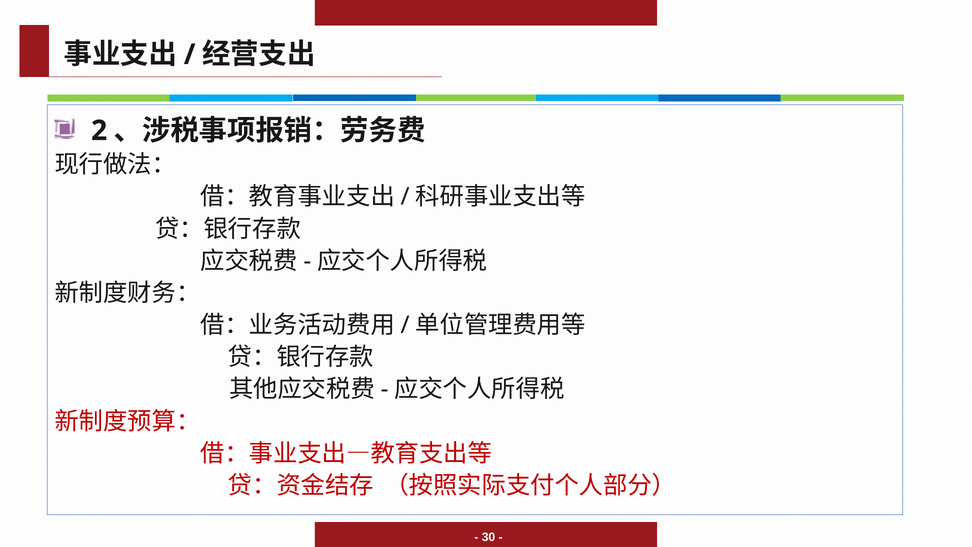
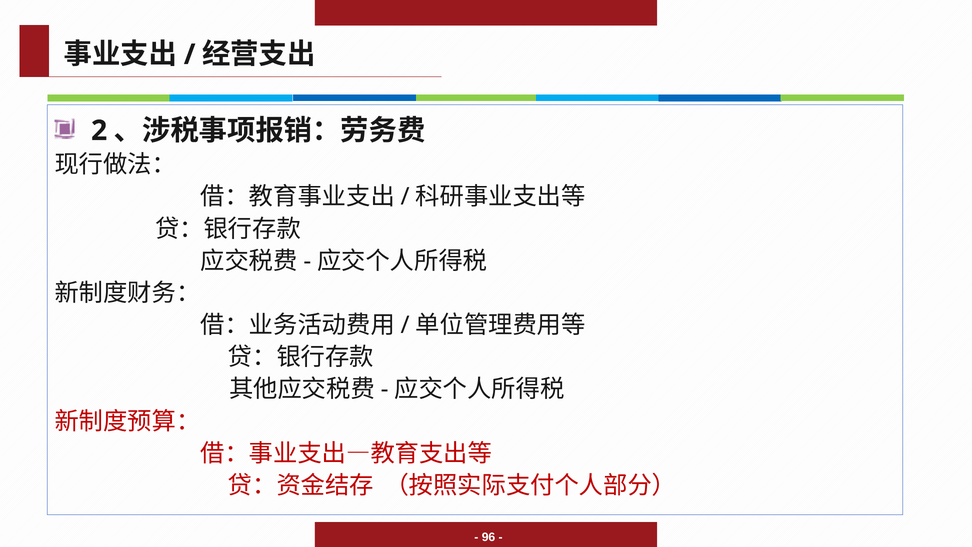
30: 30 -> 96
